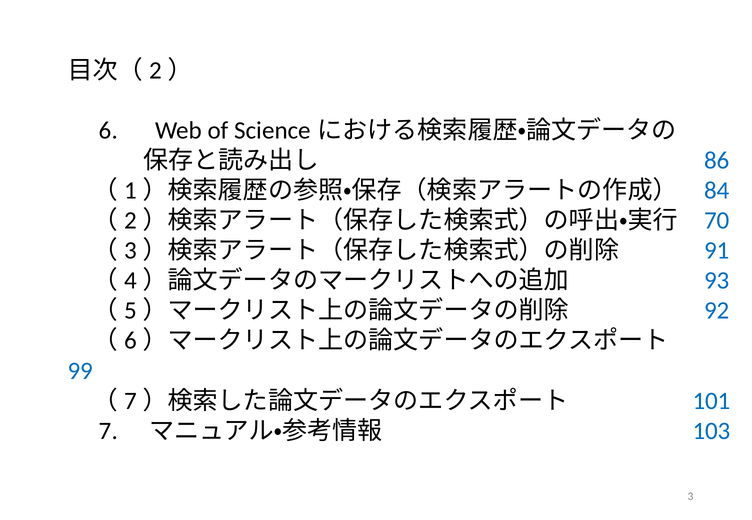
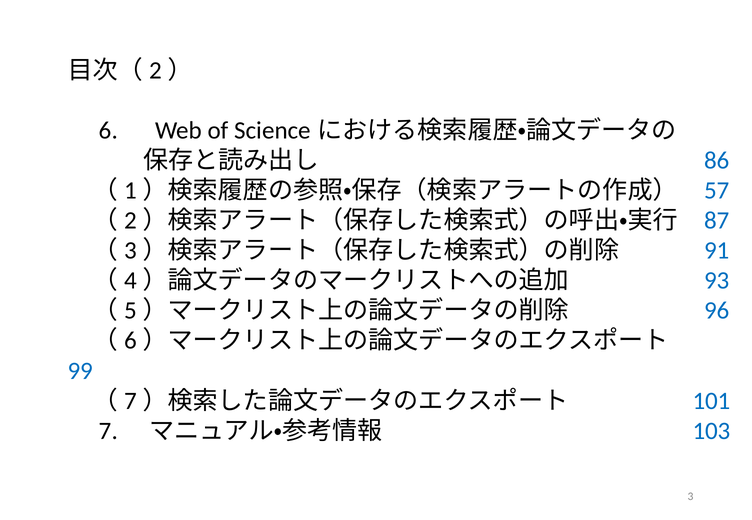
84: 84 -> 57
70: 70 -> 87
92: 92 -> 96
